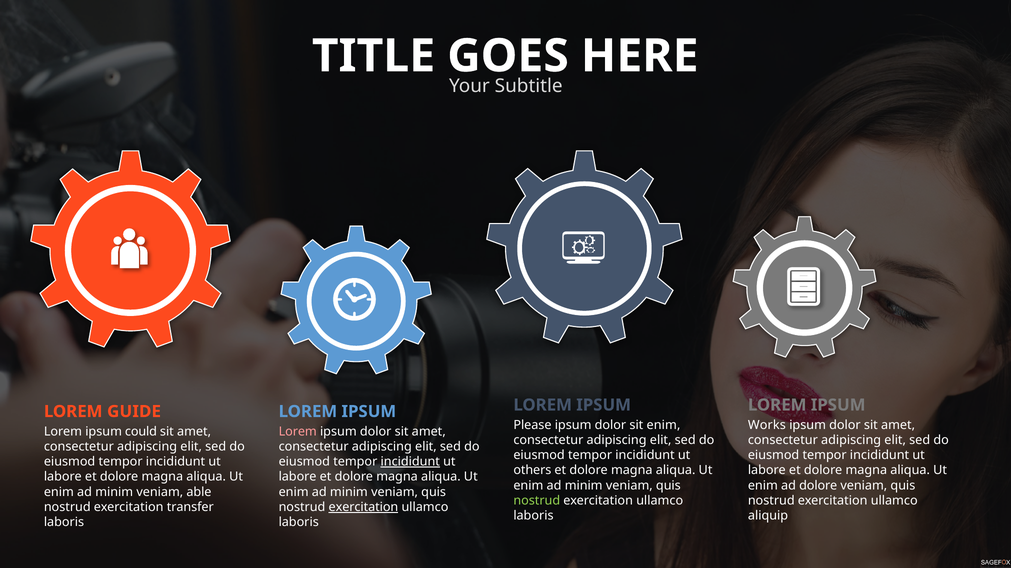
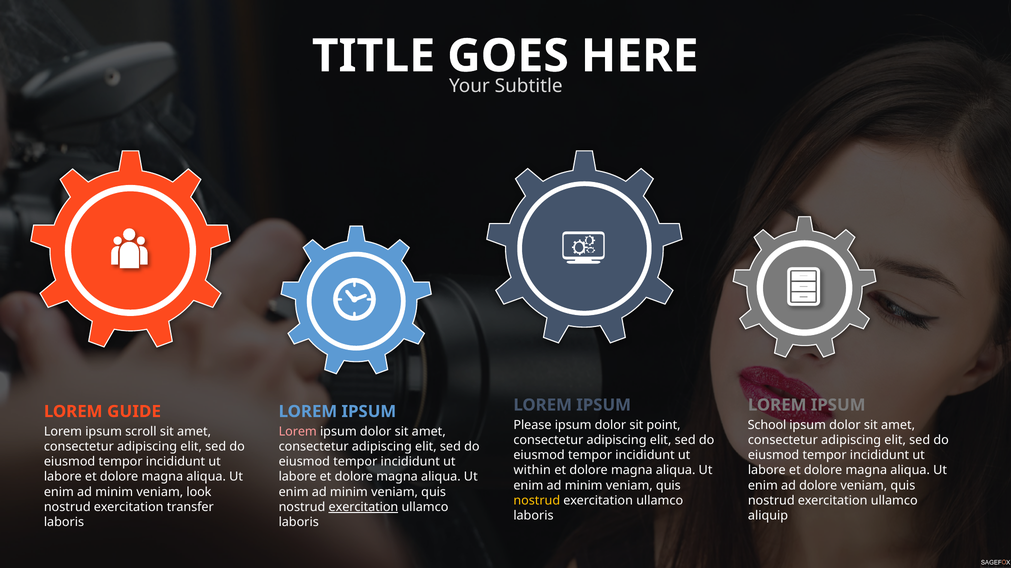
sit enim: enim -> point
Works: Works -> School
could: could -> scroll
incididunt at (410, 462) underline: present -> none
others: others -> within
able: able -> look
nostrud at (537, 501) colour: light green -> yellow
